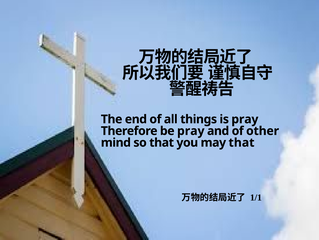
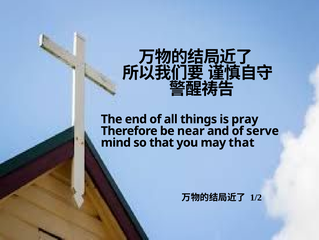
be pray: pray -> near
other: other -> serve
1/1: 1/1 -> 1/2
